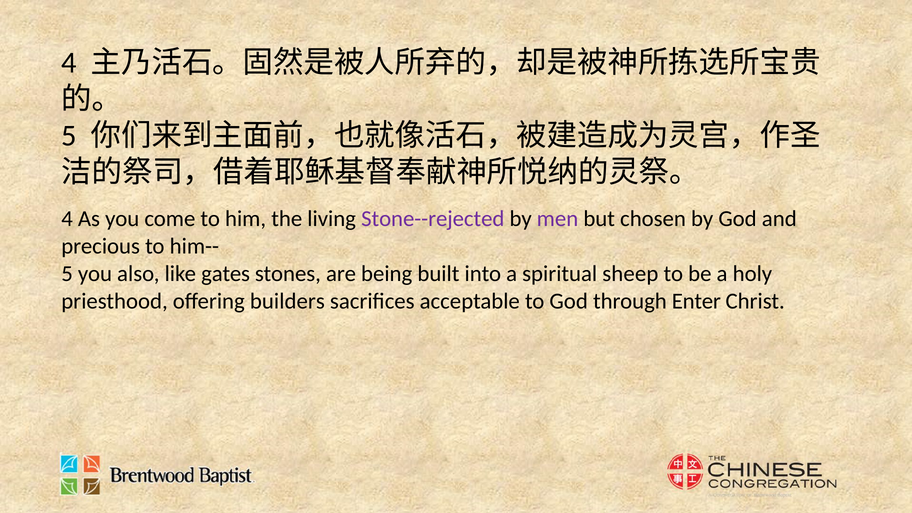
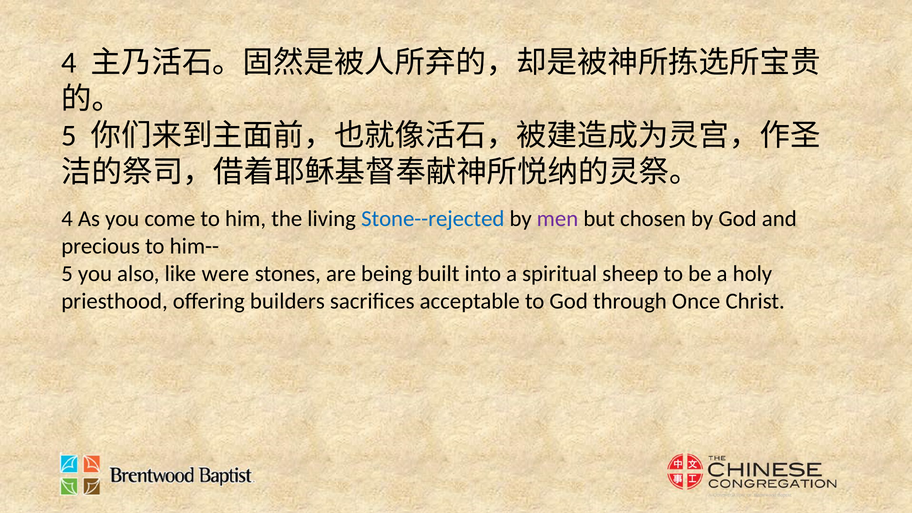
Stone--rejected colour: purple -> blue
gates: gates -> were
Enter: Enter -> Once
